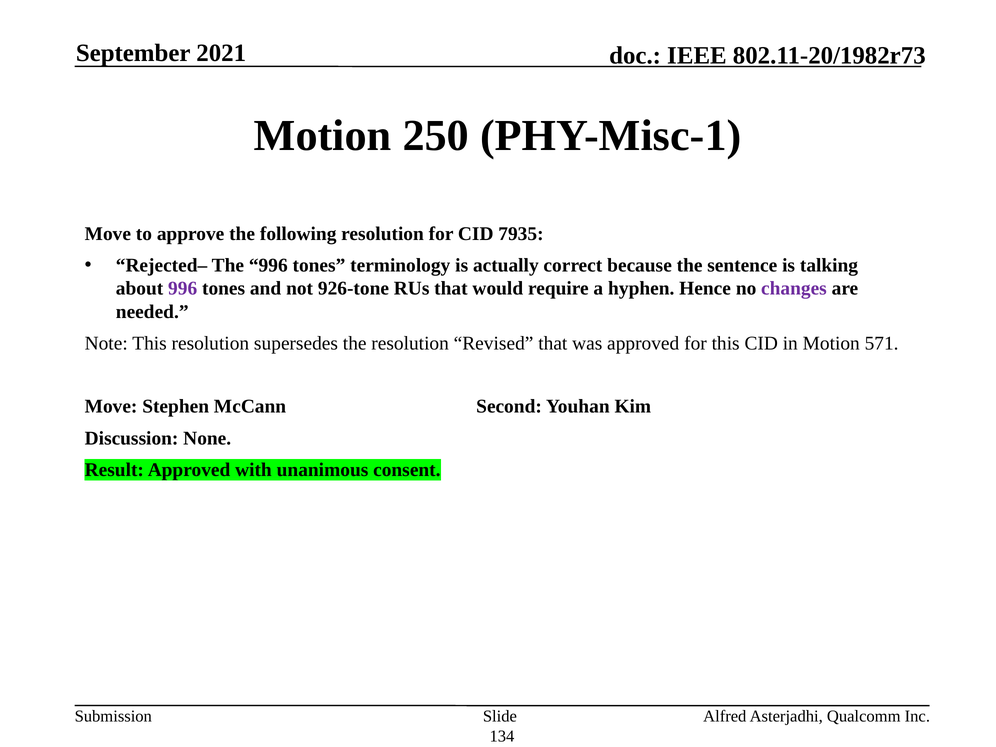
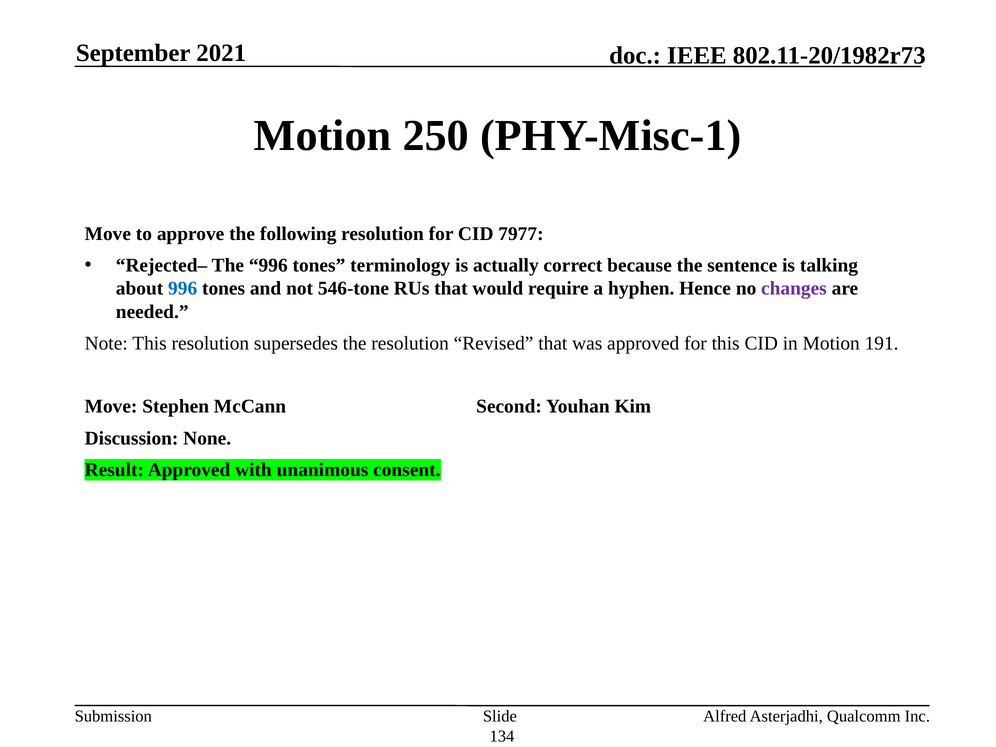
7935: 7935 -> 7977
996 at (183, 289) colour: purple -> blue
926-tone: 926-tone -> 546-tone
571: 571 -> 191
